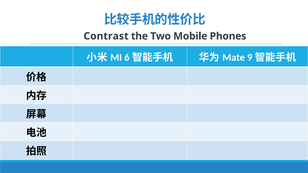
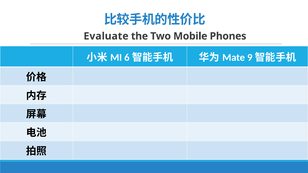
Contrast: Contrast -> Evaluate
